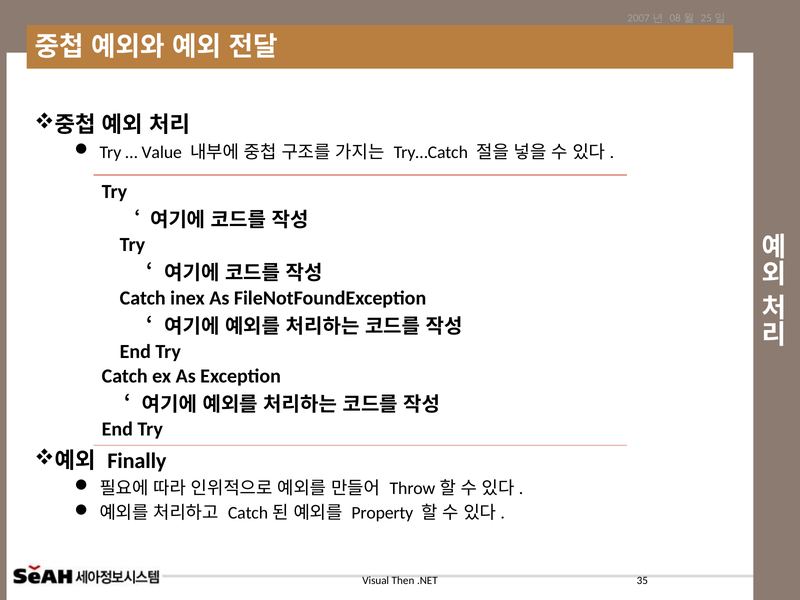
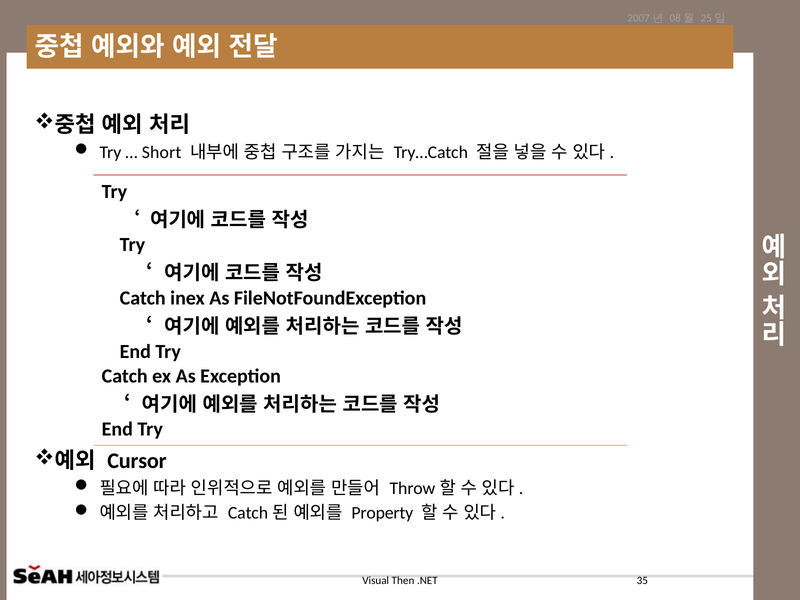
Value: Value -> Short
Finally: Finally -> Cursor
